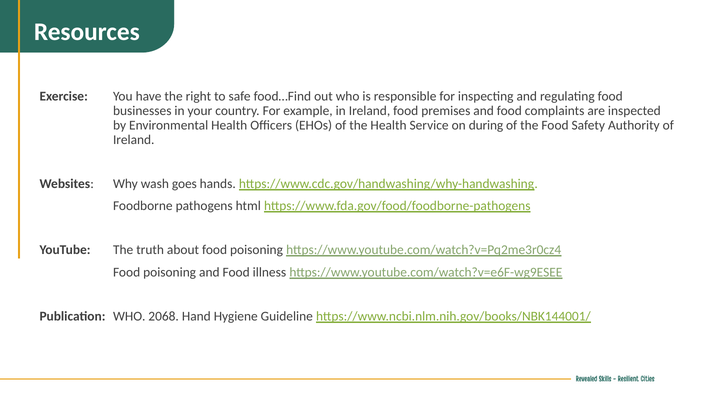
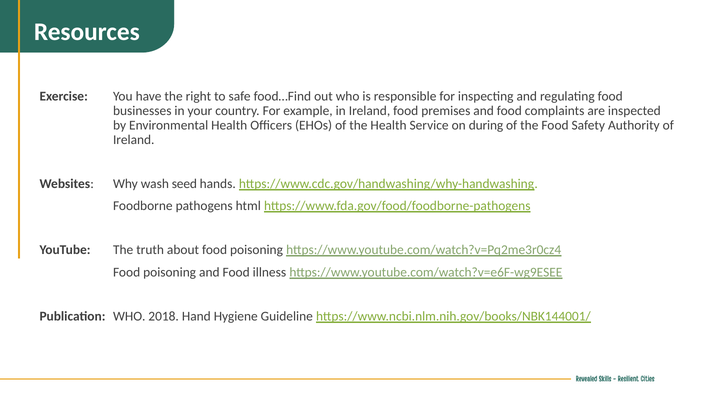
goes: goes -> seed
2068: 2068 -> 2018
